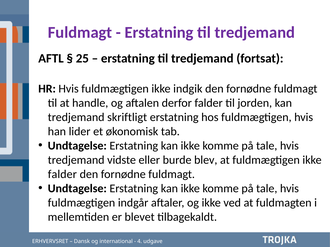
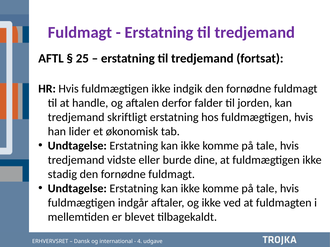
blev: blev -> dine
falder at (62, 175): falder -> stadig
